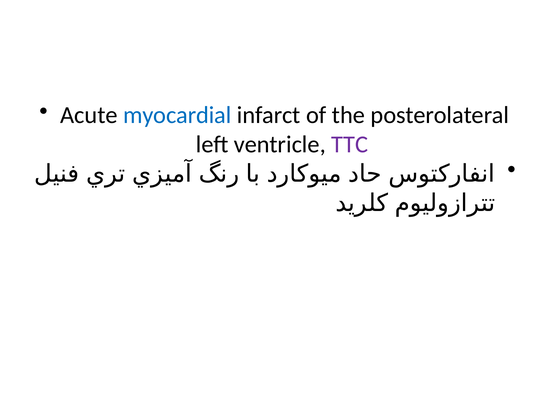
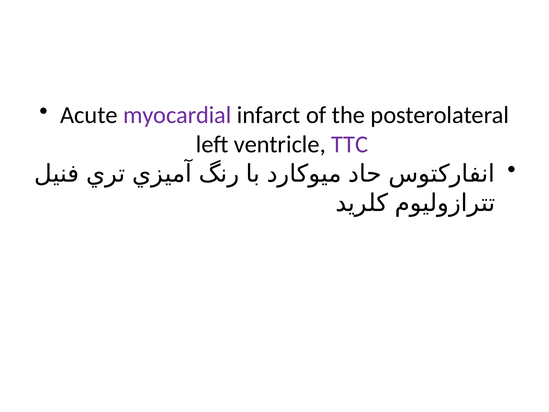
myocardial colour: blue -> purple
